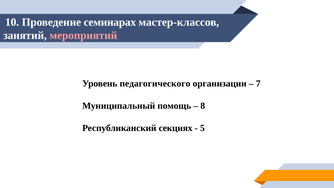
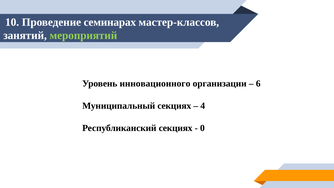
мероприятий colour: pink -> light green
педагогического: педагогического -> инновационного
7: 7 -> 6
Муниципальный помощь: помощь -> секциях
8: 8 -> 4
5: 5 -> 0
